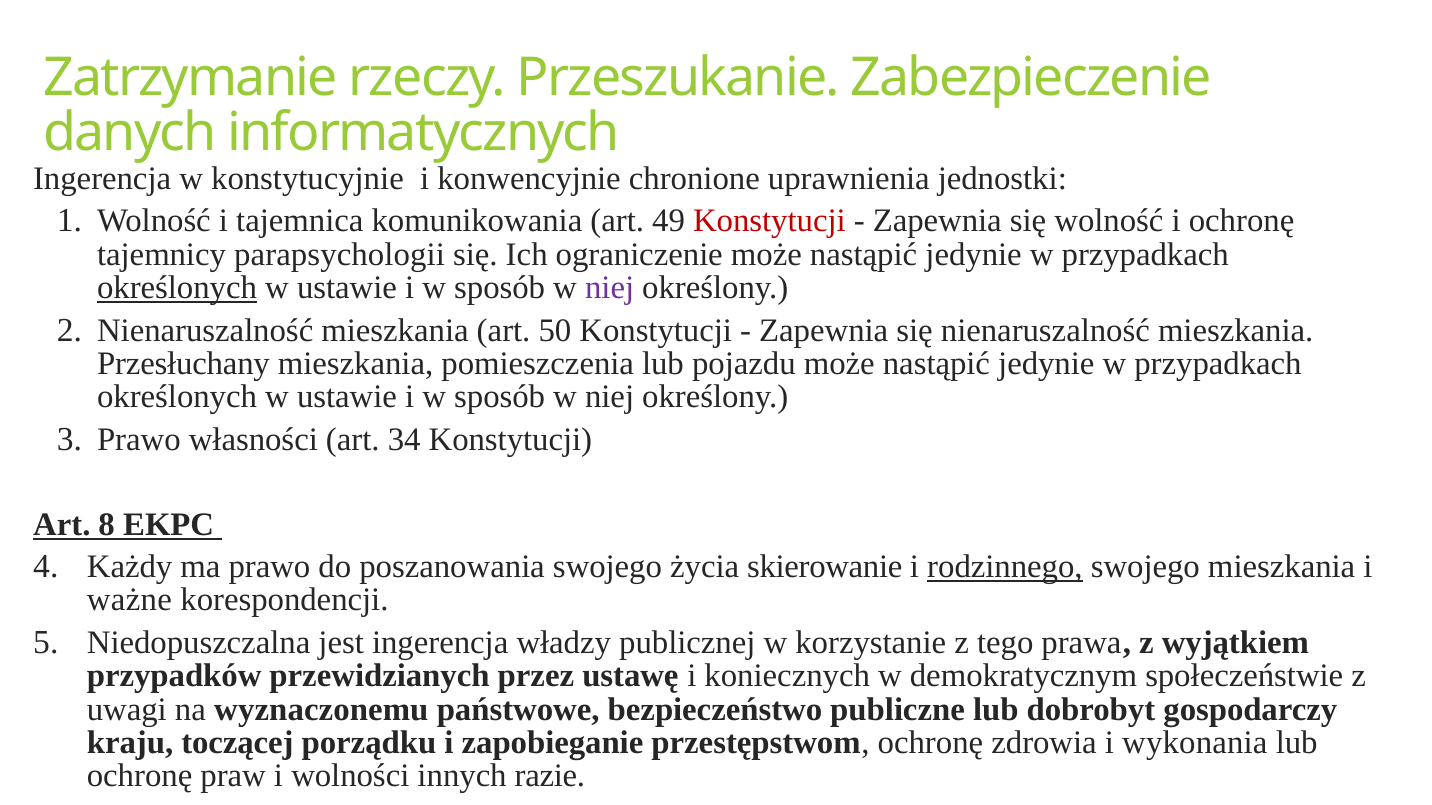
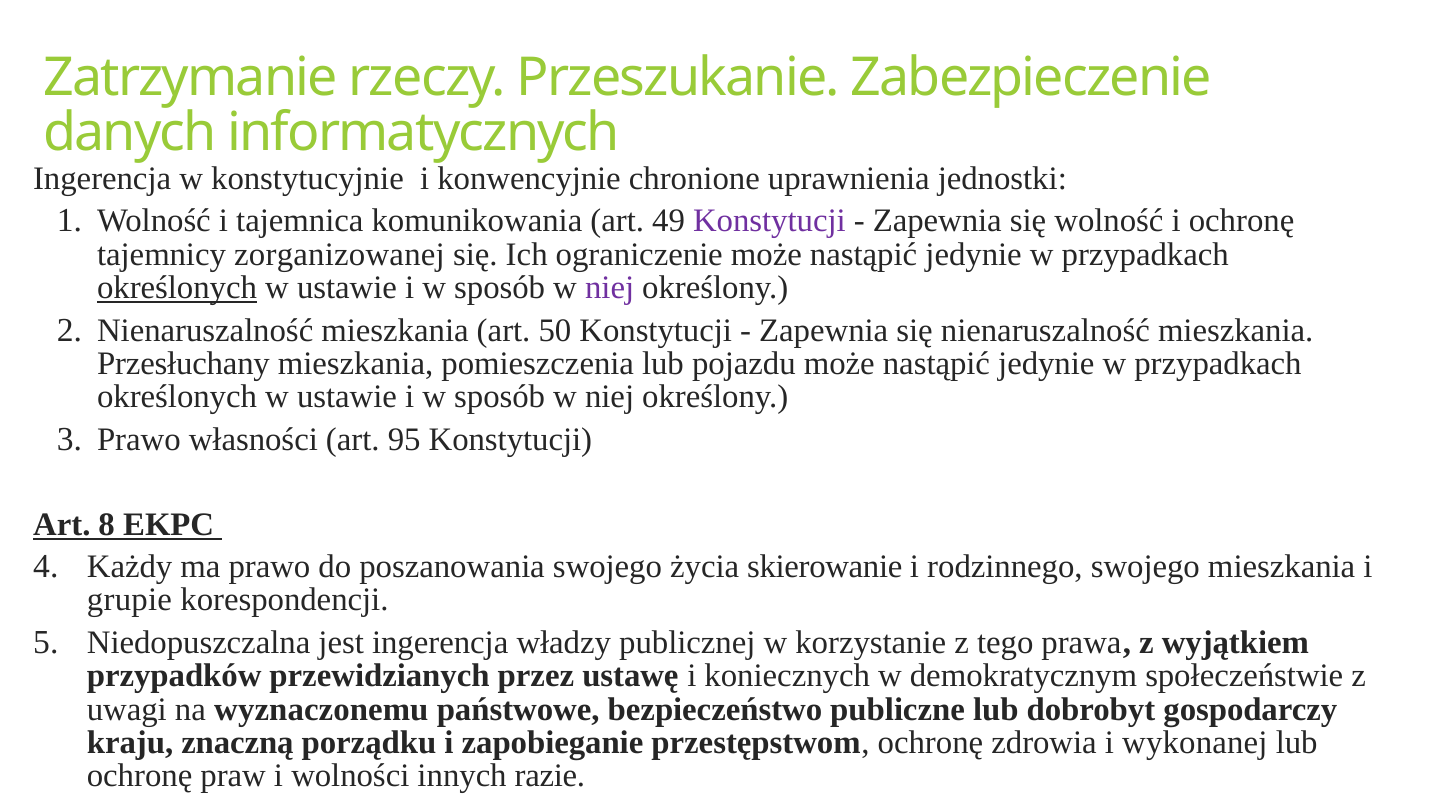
Konstytucji at (769, 221) colour: red -> purple
parapsychologii: parapsychologii -> zorganizowanej
34: 34 -> 95
rodzinnego underline: present -> none
ważne: ważne -> grupie
toczącej: toczącej -> znaczną
wykonania: wykonania -> wykonanej
